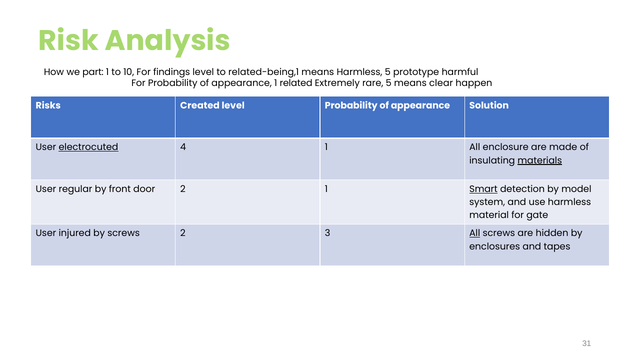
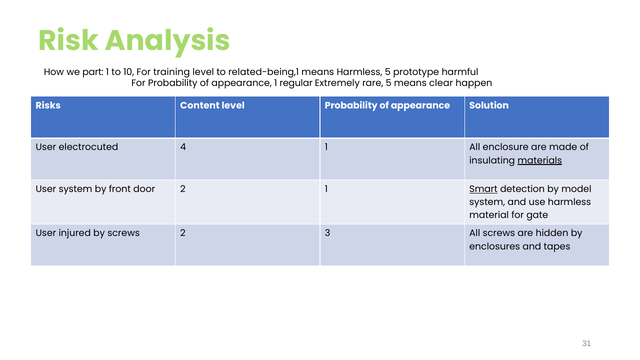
findings: findings -> training
related: related -> regular
Created: Created -> Content
electrocuted underline: present -> none
User regular: regular -> system
All at (475, 233) underline: present -> none
